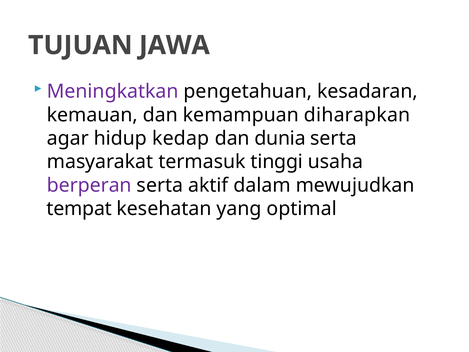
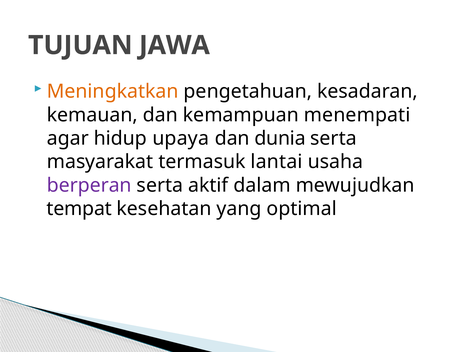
Meningkatkan colour: purple -> orange
diharapkan: diharapkan -> menempati
kedap: kedap -> upaya
tinggi: tinggi -> lantai
